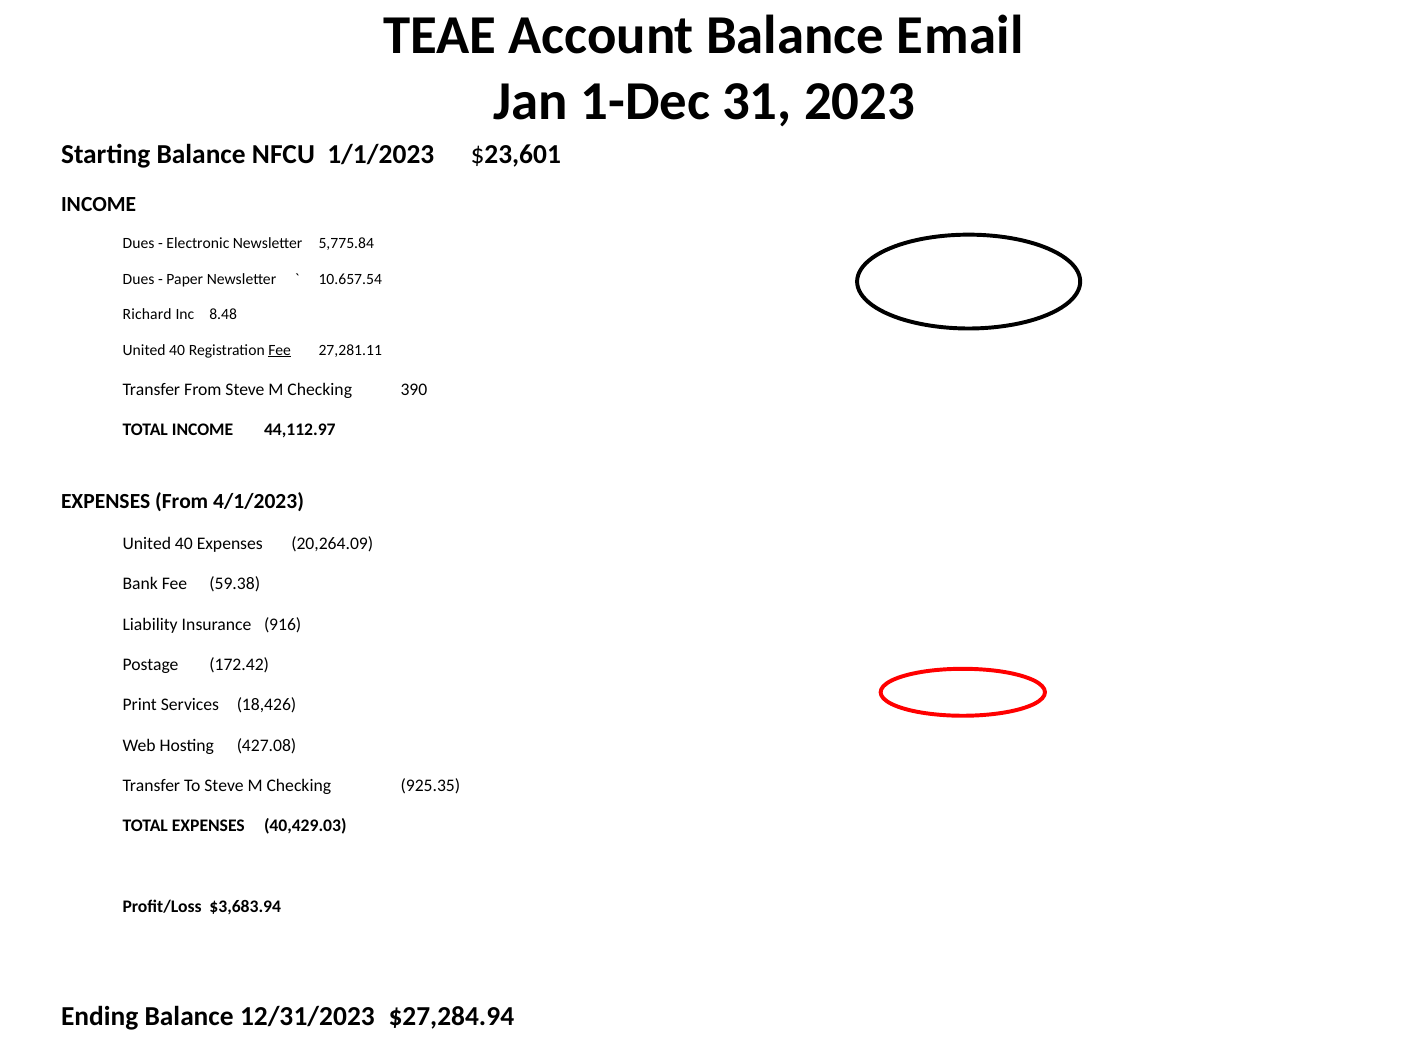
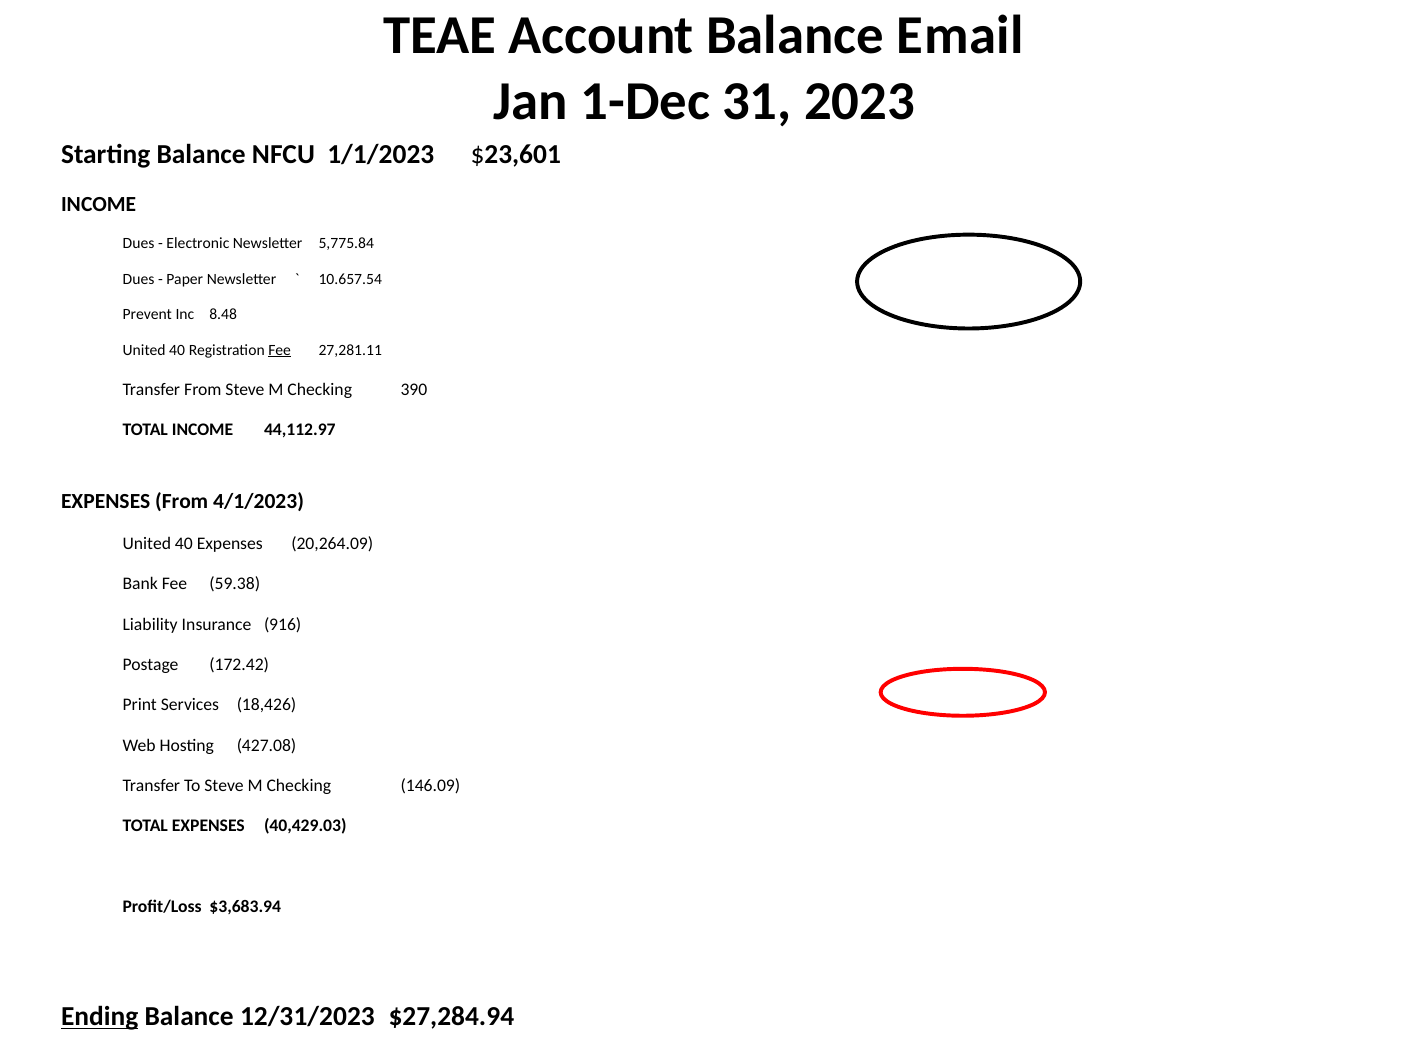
Richard: Richard -> Prevent
925.35: 925.35 -> 146.09
Ending underline: none -> present
